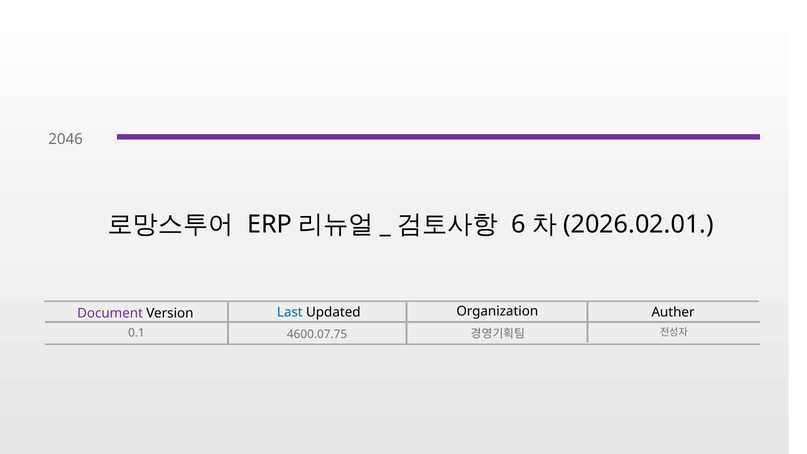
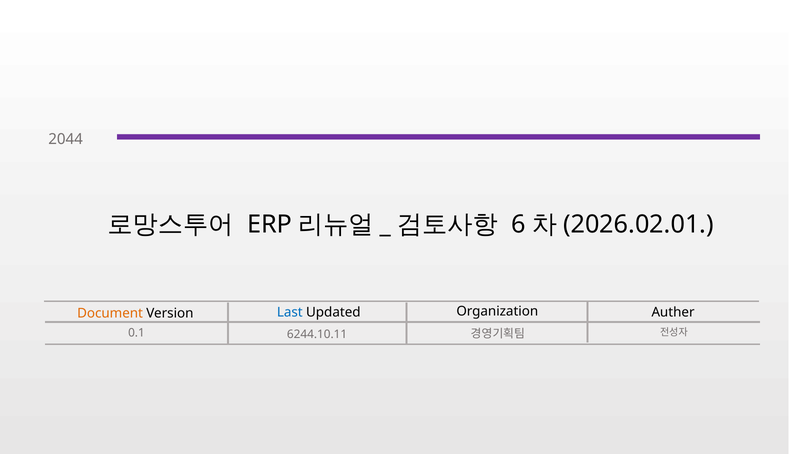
2046: 2046 -> 2044
Document colour: purple -> orange
4600.07.75: 4600.07.75 -> 6244.10.11
